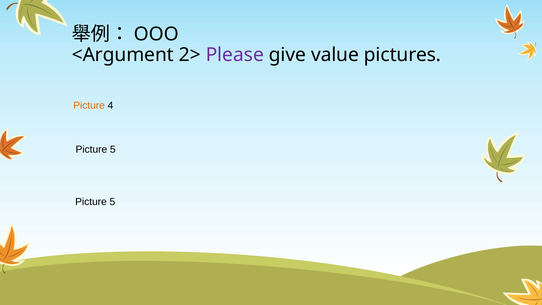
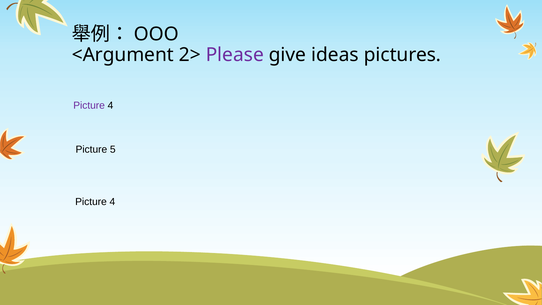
value: value -> ideas
Picture at (89, 105) colour: orange -> purple
5 at (112, 202): 5 -> 4
